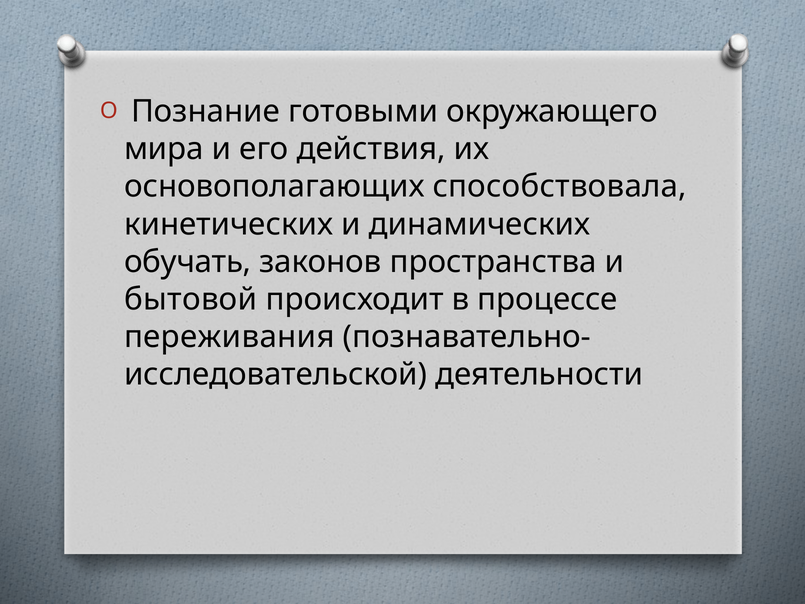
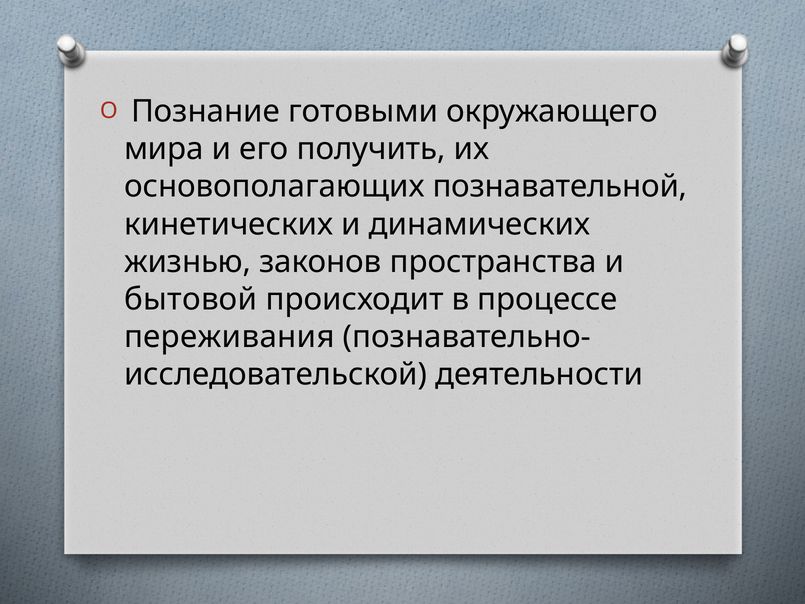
действия: действия -> получить
способствовала: способствовала -> познавательной
обучать: обучать -> жизнью
